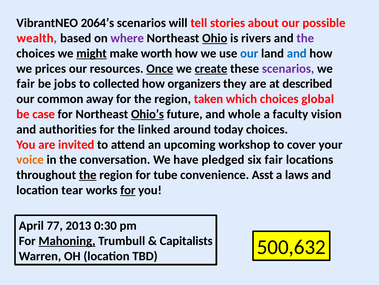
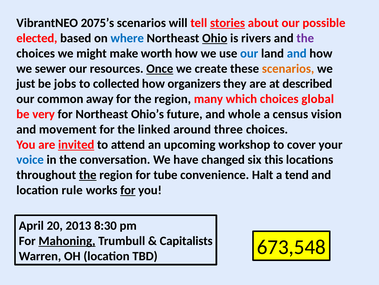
2064’s: 2064’s -> 2075’s
stories underline: none -> present
wealth: wealth -> elected
where colour: purple -> blue
might underline: present -> none
prices: prices -> sewer
create underline: present -> none
scenarios at (288, 68) colour: purple -> orange
fair at (26, 84): fair -> just
taken: taken -> many
case: case -> very
Ohio’s underline: present -> none
faculty: faculty -> census
authorities: authorities -> movement
today: today -> three
invited underline: none -> present
voice colour: orange -> blue
pledged: pledged -> changed
six fair: fair -> this
Asst: Asst -> Halt
laws: laws -> tend
tear: tear -> rule
77: 77 -> 20
0:30: 0:30 -> 8:30
500,632: 500,632 -> 673,548
